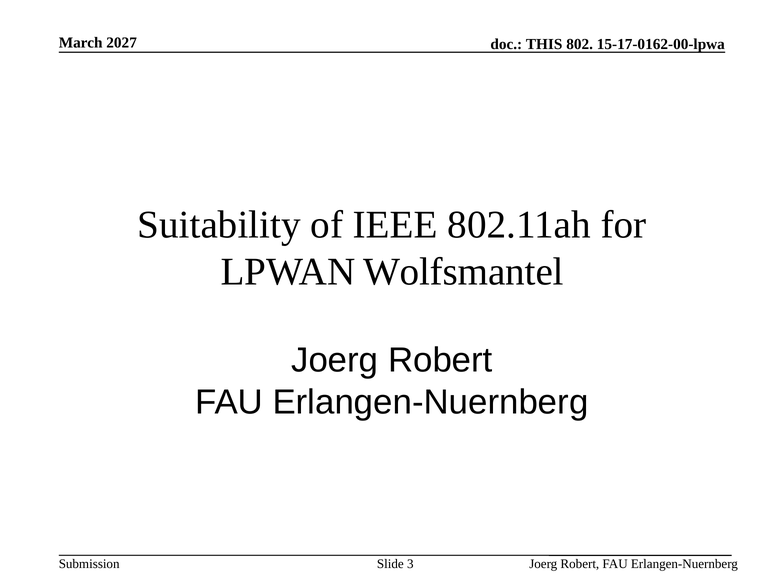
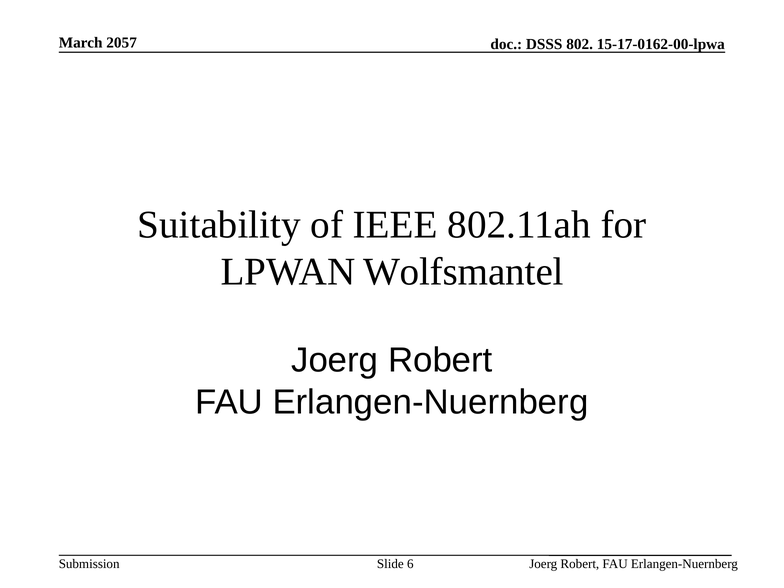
2027: 2027 -> 2057
THIS: THIS -> DSSS
3: 3 -> 6
